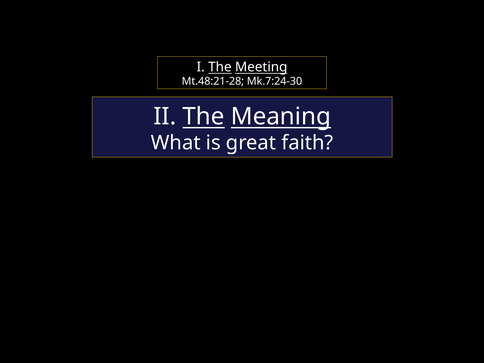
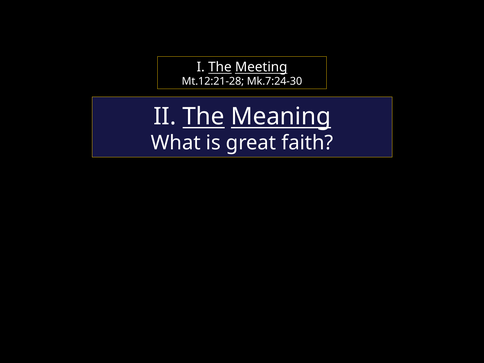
Mt.48:21-28: Mt.48:21-28 -> Mt.12:21-28
